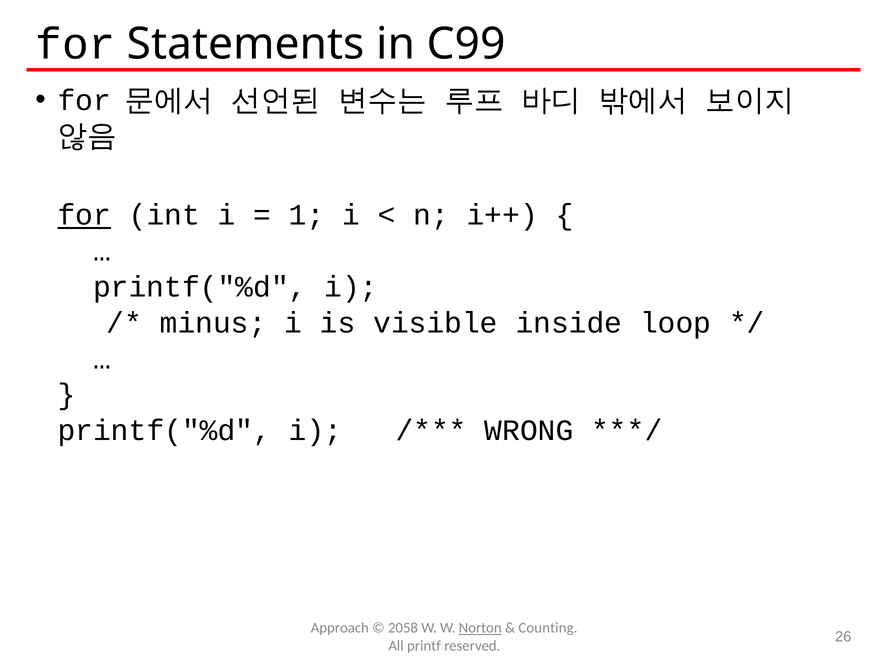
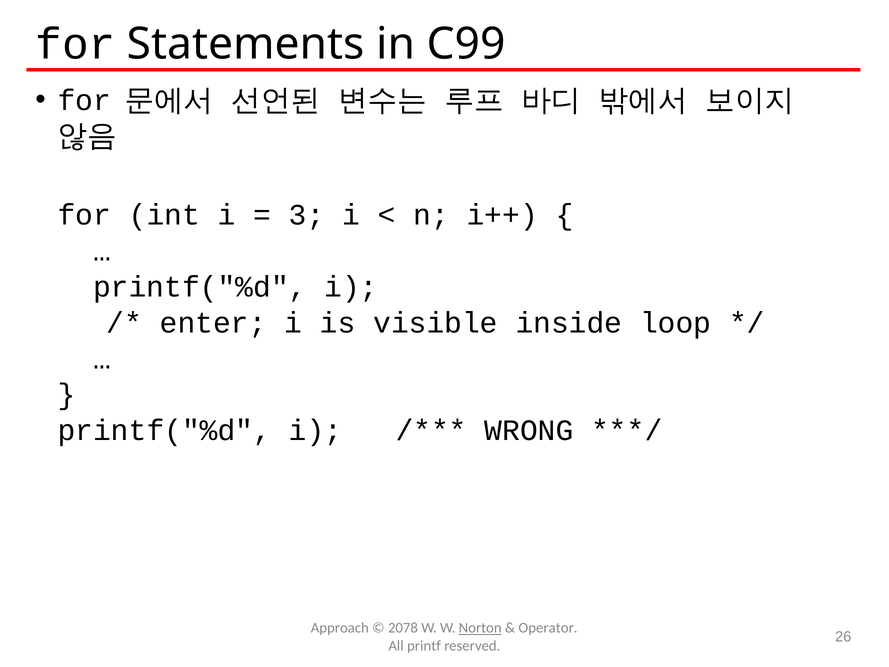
for at (84, 215) underline: present -> none
1: 1 -> 3
minus: minus -> enter
2058: 2058 -> 2078
Counting: Counting -> Operator
